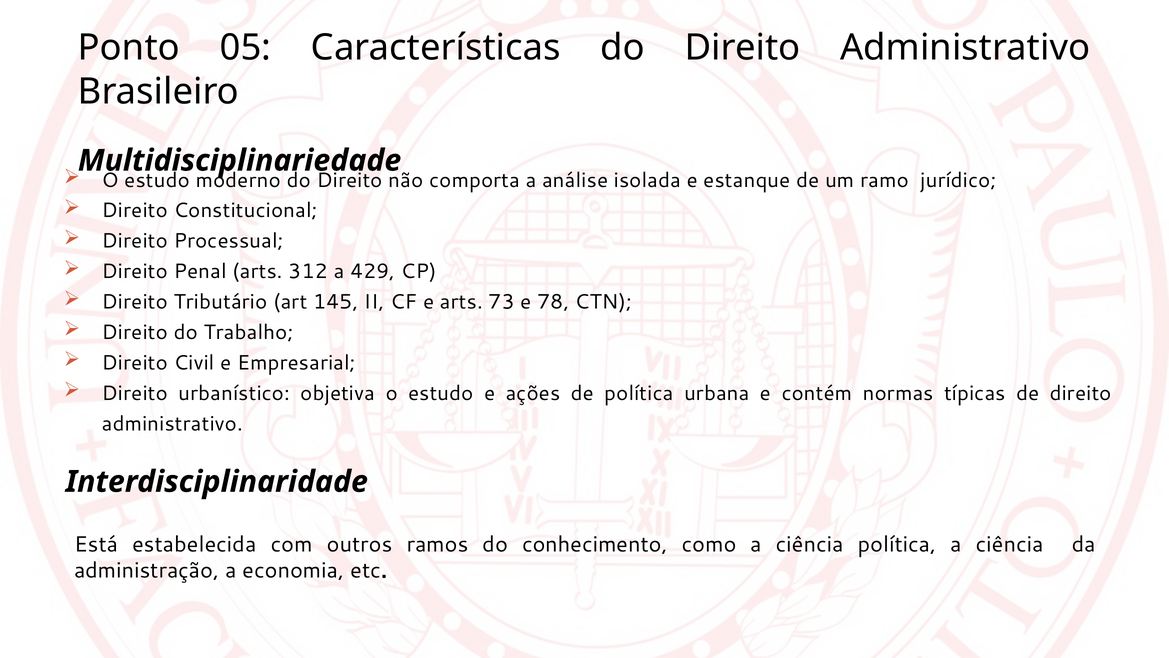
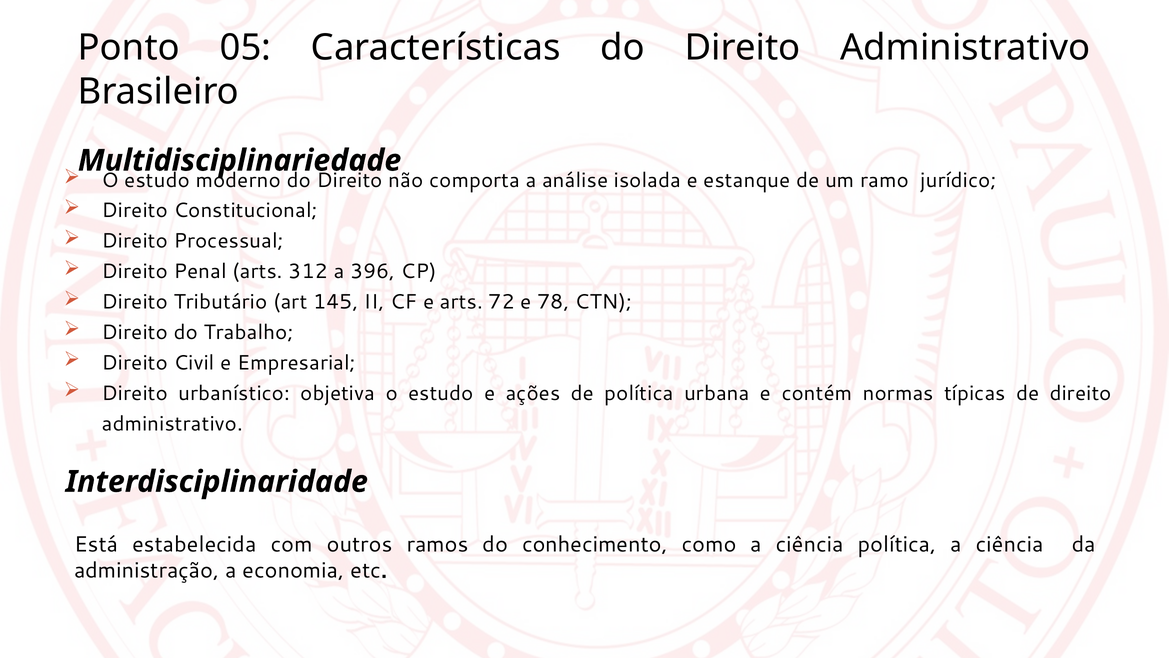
429: 429 -> 396
73: 73 -> 72
